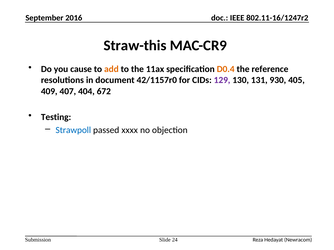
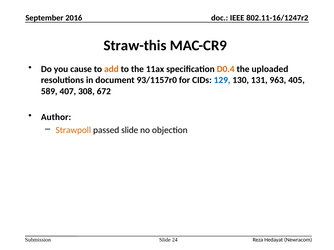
reference: reference -> uploaded
42/1157r0: 42/1157r0 -> 93/1157r0
129 colour: purple -> blue
930: 930 -> 963
409: 409 -> 589
404: 404 -> 308
Testing: Testing -> Author
Strawpoll colour: blue -> orange
passed xxxx: xxxx -> slide
